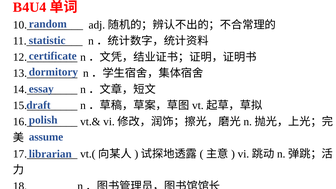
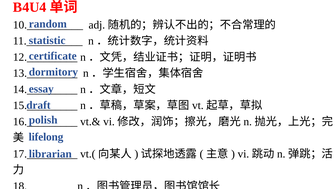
assume: assume -> lifelong
